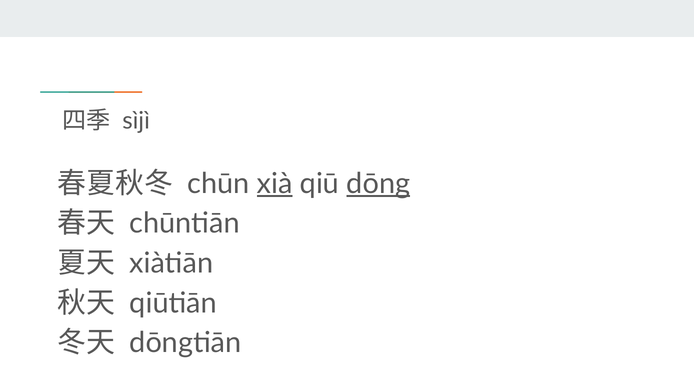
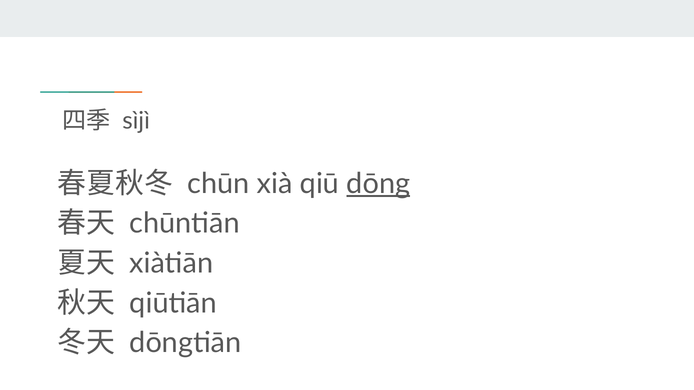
xià underline: present -> none
